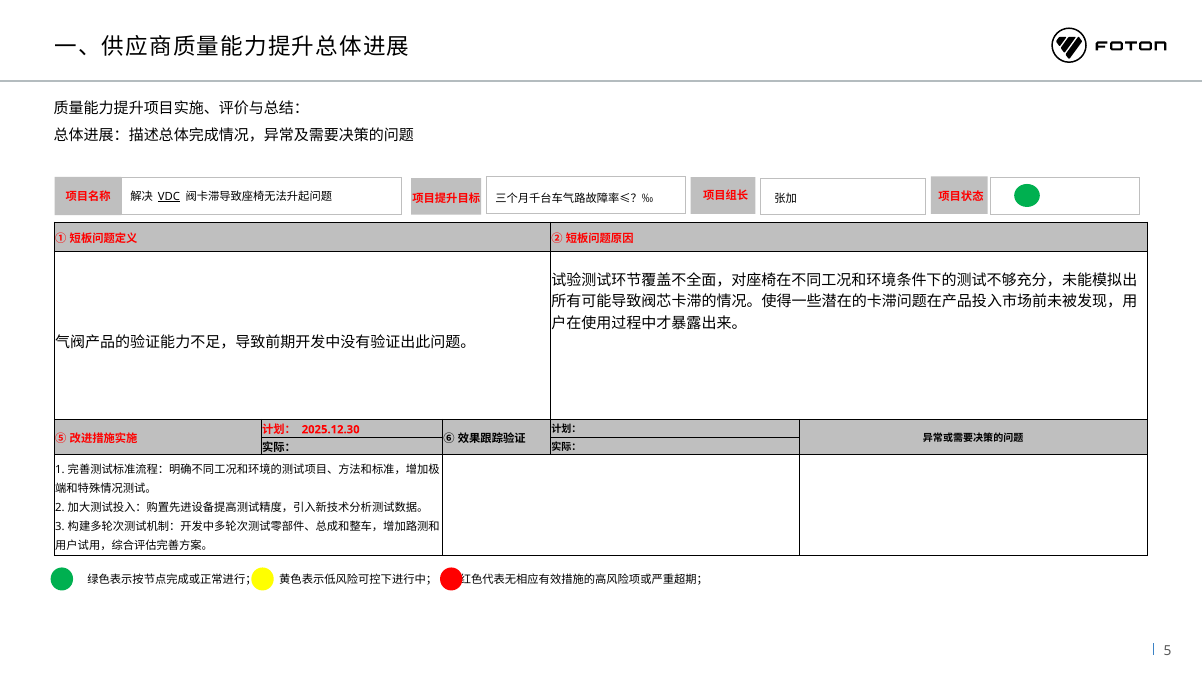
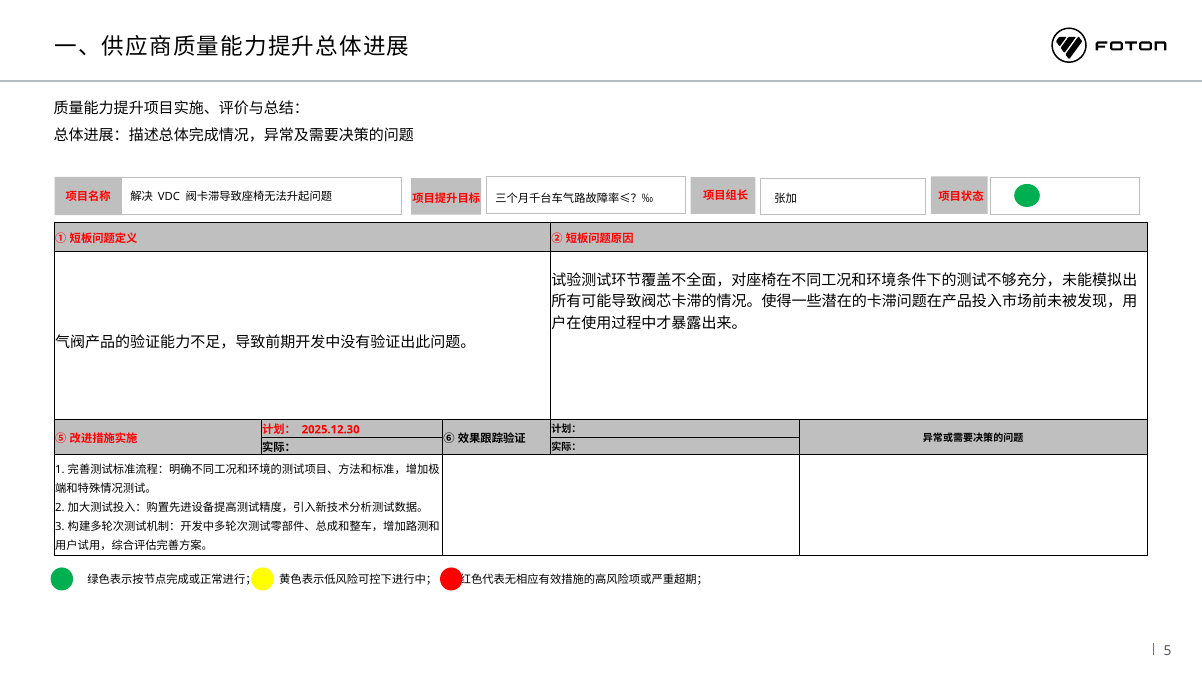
VDC underline: present -> none
